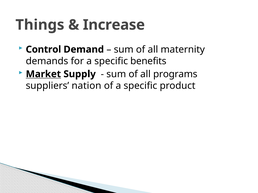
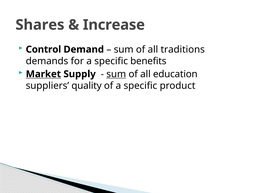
Things: Things -> Shares
maternity: maternity -> traditions
sum at (116, 74) underline: none -> present
programs: programs -> education
nation: nation -> quality
